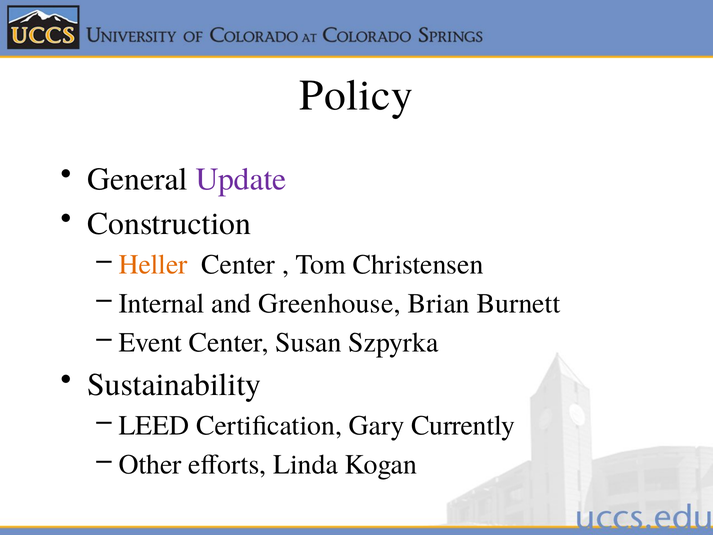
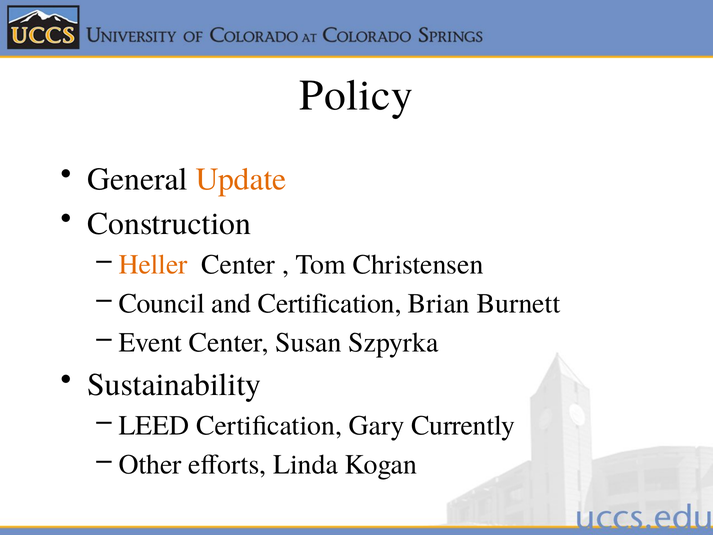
Update colour: purple -> orange
Internal: Internal -> Council
and Greenhouse: Greenhouse -> Certification
